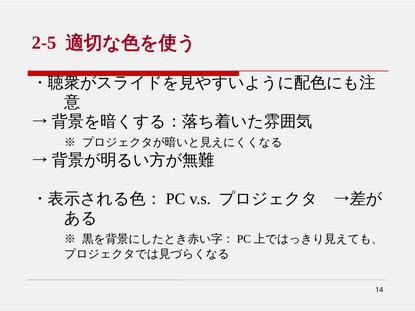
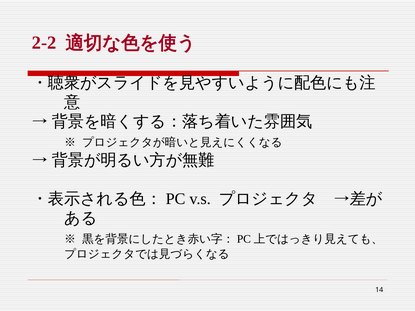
2-5: 2-5 -> 2-2
